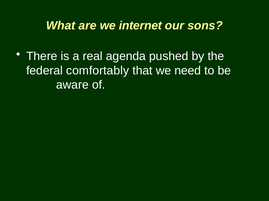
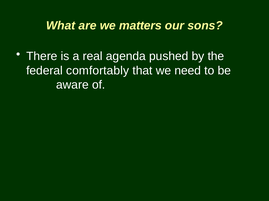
internet: internet -> matters
